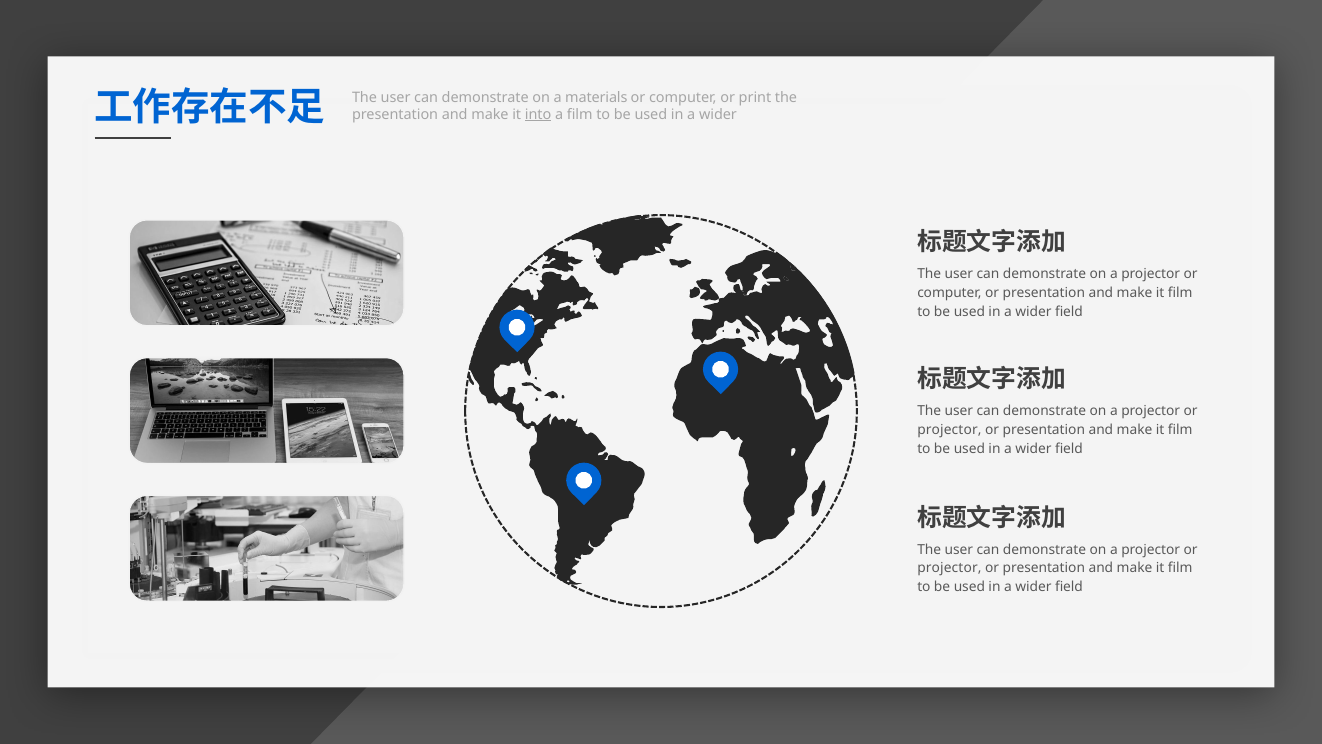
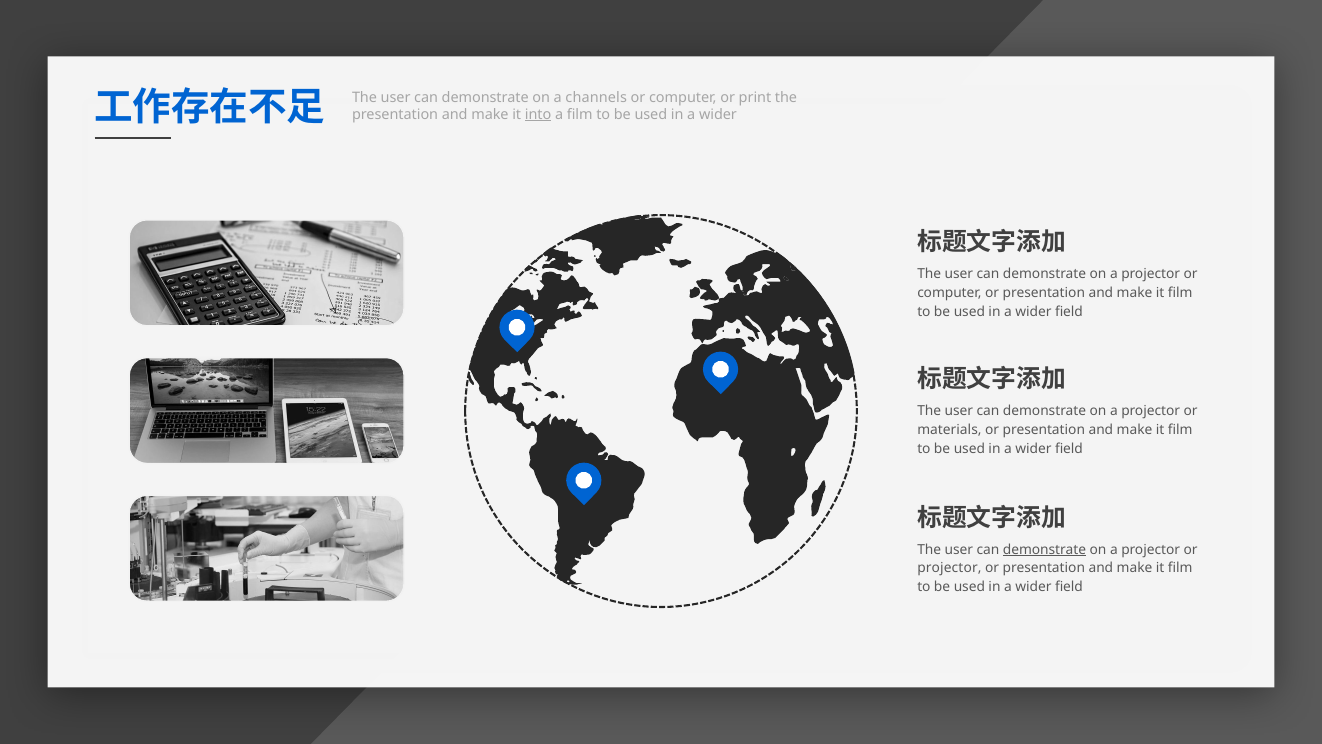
materials: materials -> channels
projector at (949, 429): projector -> materials
demonstrate at (1045, 549) underline: none -> present
